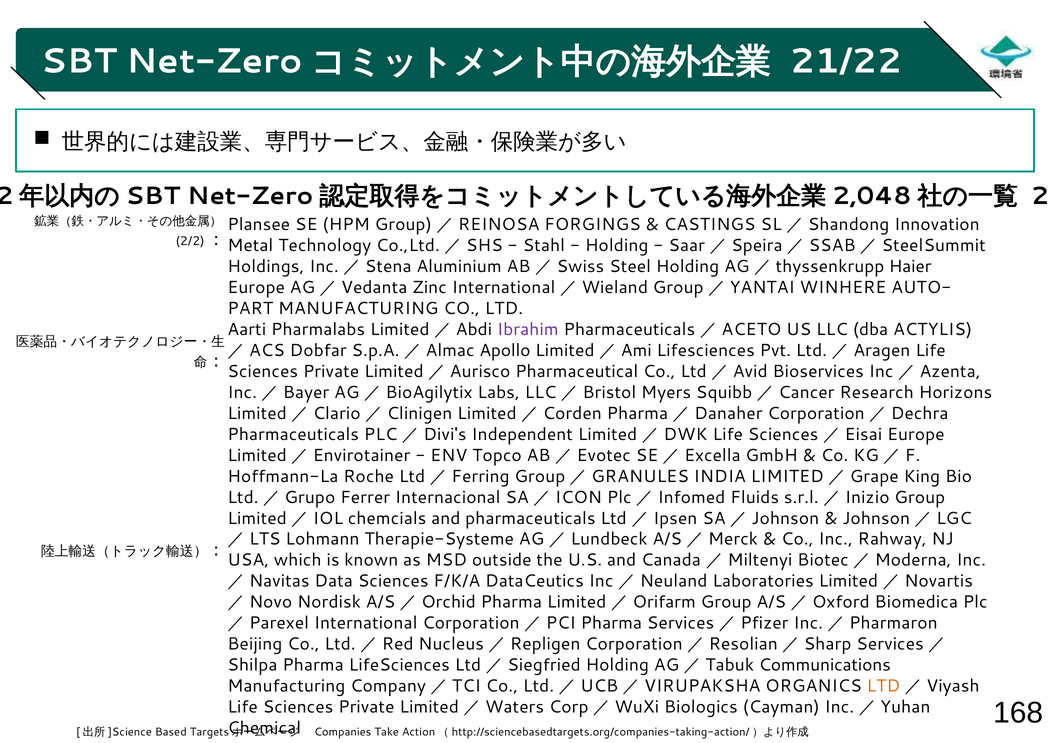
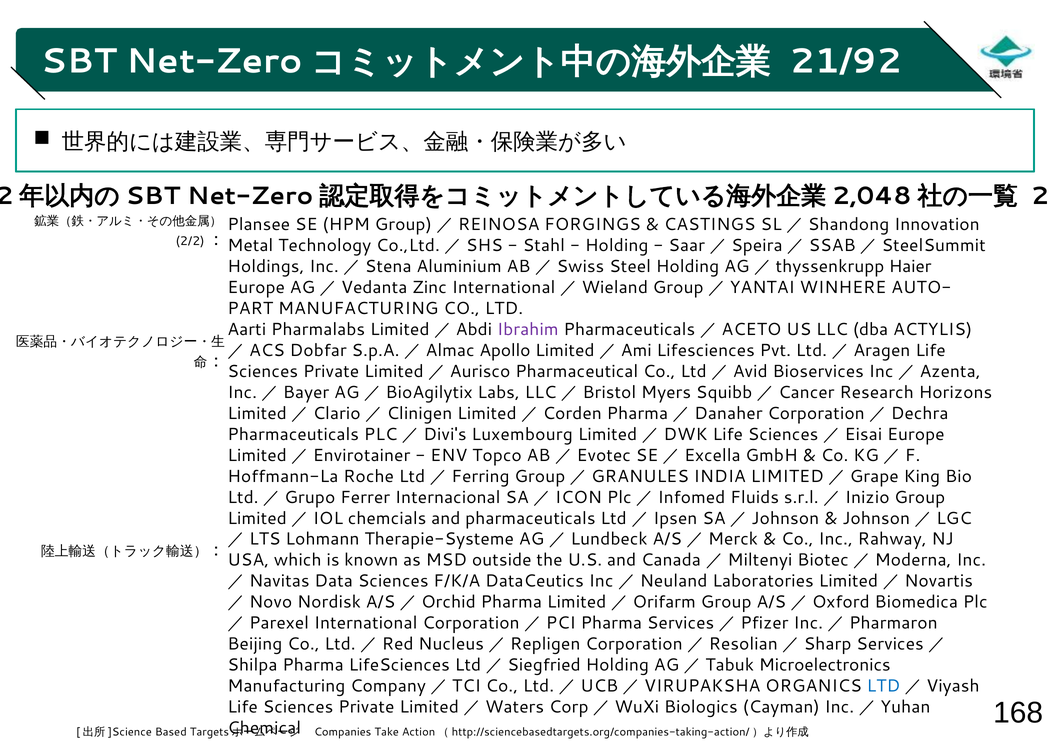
21/22: 21/22 -> 21/92
Independent: Independent -> Luxembourg
Communications: Communications -> Microelectronics
LTD at (883, 686) colour: orange -> blue
